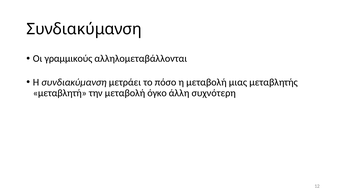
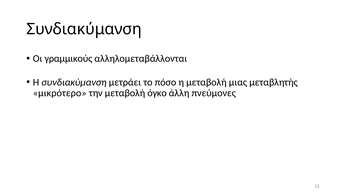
μεταβλητή: μεταβλητή -> μικρότερο
συχνότερη: συχνότερη -> πνεύμονες
